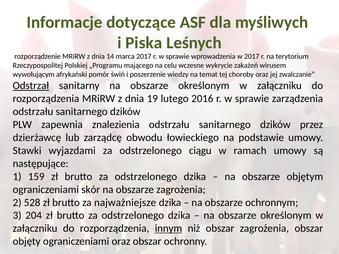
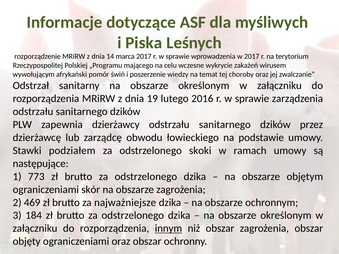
Odstrzał underline: present -> none
znalezienia: znalezienia -> dzierżawcy
wyjazdami: wyjazdami -> podziałem
ciągu: ciągu -> skoki
159: 159 -> 773
528: 528 -> 469
204: 204 -> 184
